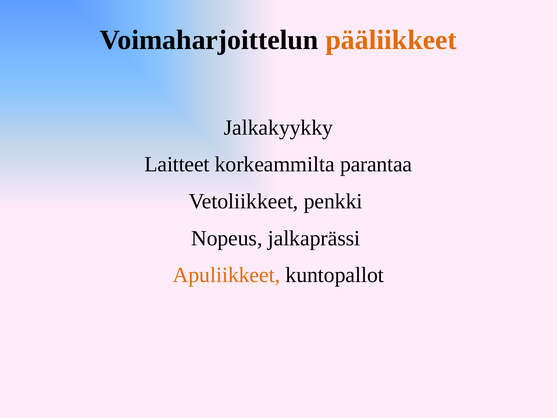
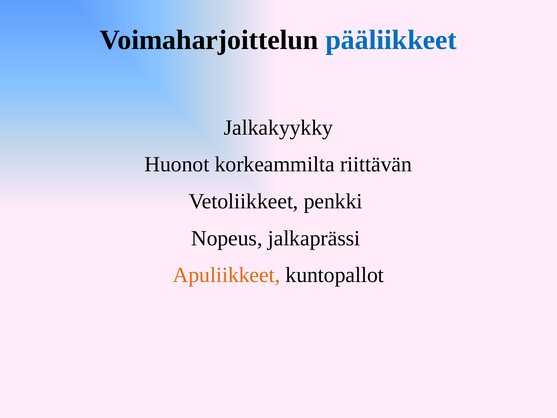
pääliikkeet colour: orange -> blue
Laitteet: Laitteet -> Huonot
parantaa: parantaa -> riittävän
